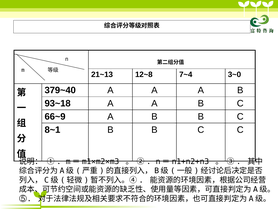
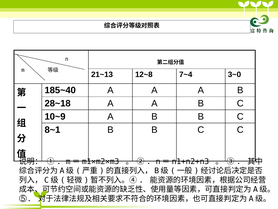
379~40: 379~40 -> 185~40
93~18: 93~18 -> 28~18
66~9: 66~9 -> 10~9
